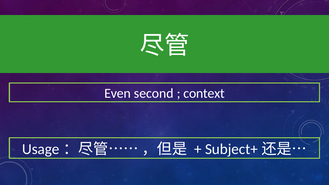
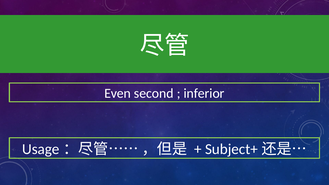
context: context -> inferior
